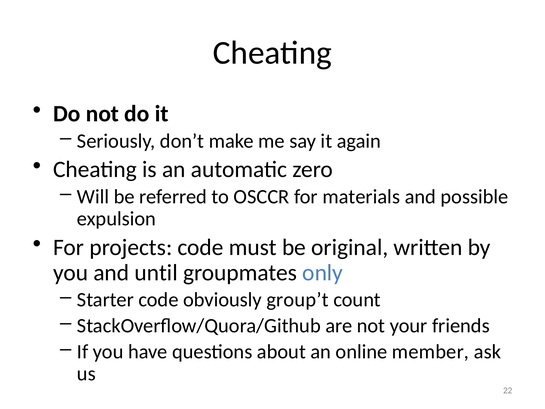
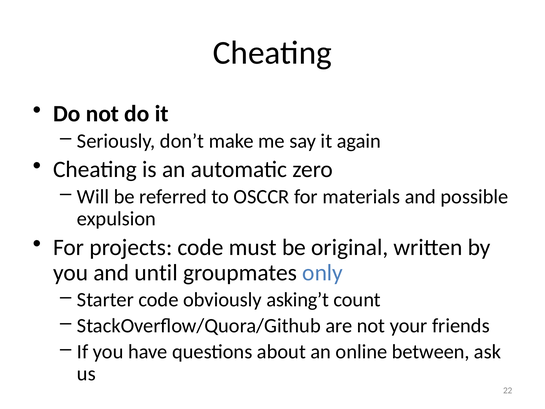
group’t: group’t -> asking’t
member: member -> between
